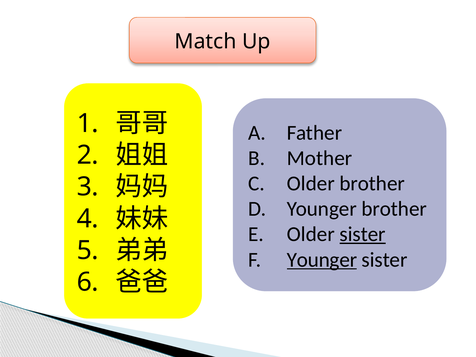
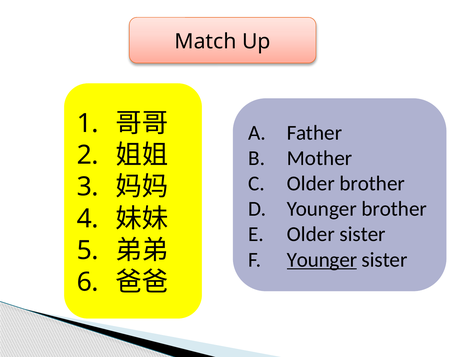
sister at (363, 234) underline: present -> none
